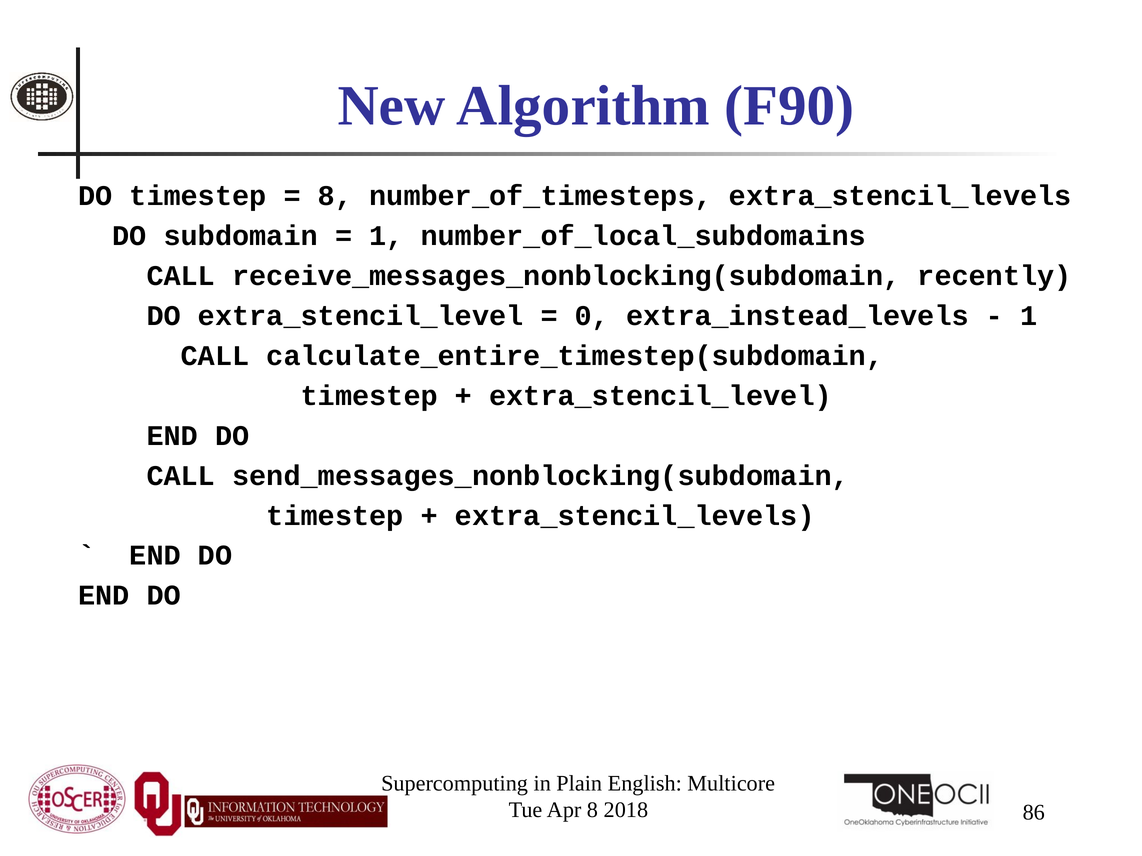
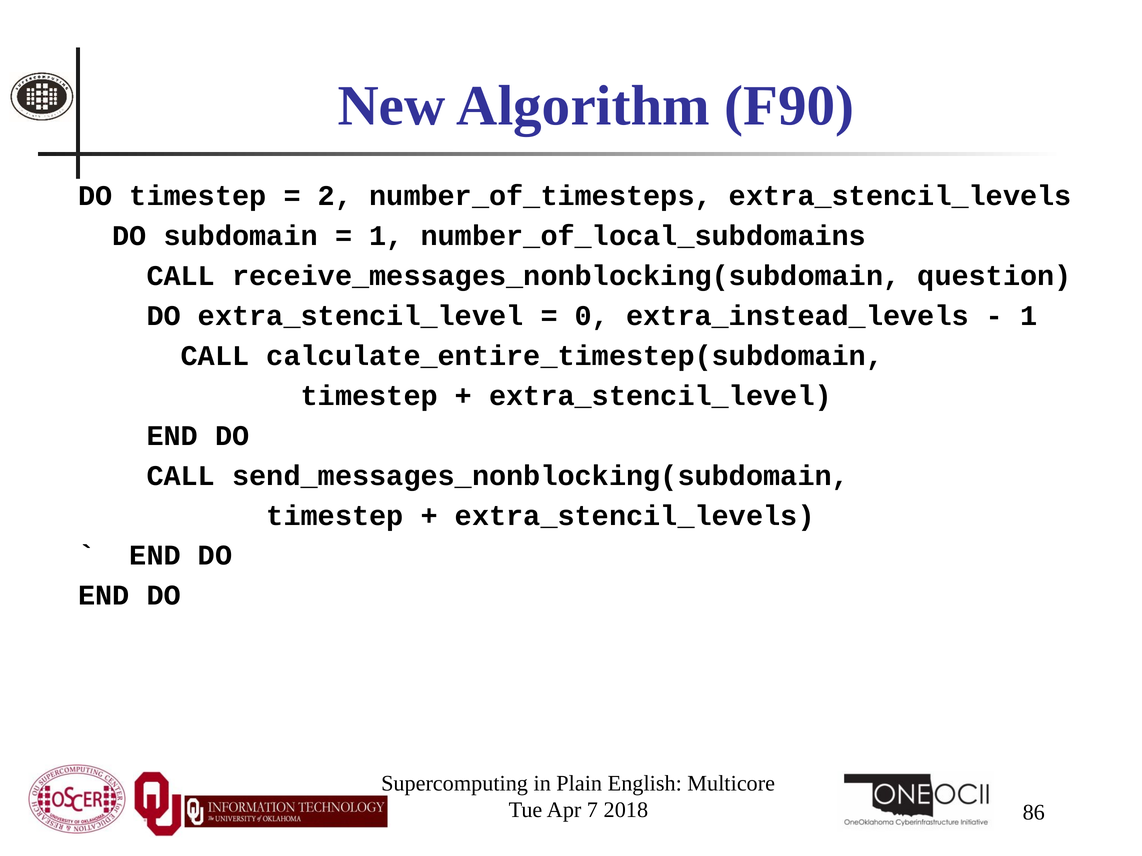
8 at (335, 196): 8 -> 2
recently: recently -> question
Apr 8: 8 -> 7
